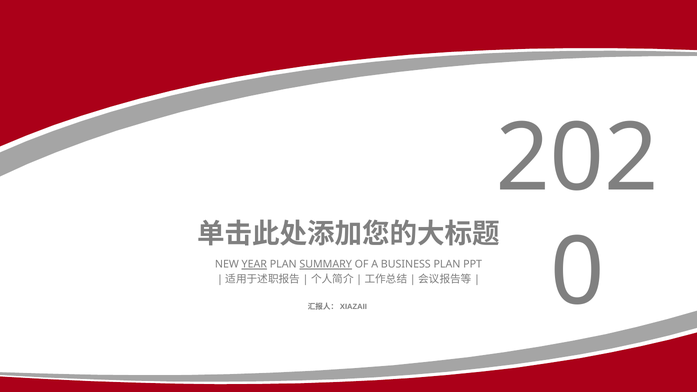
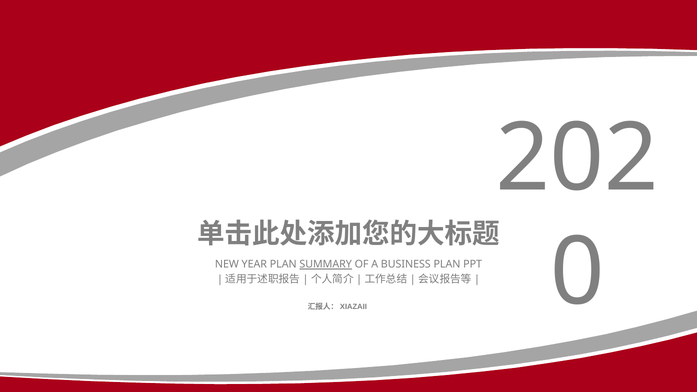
YEAR underline: present -> none
